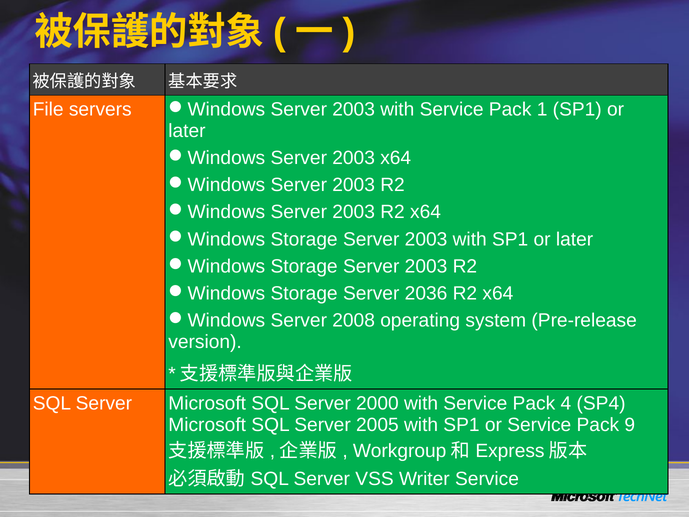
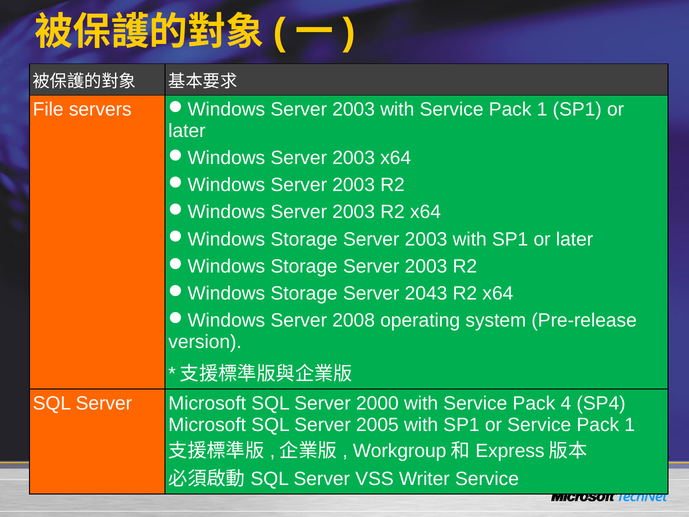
2036: 2036 -> 2043
or Service Pack 9: 9 -> 1
